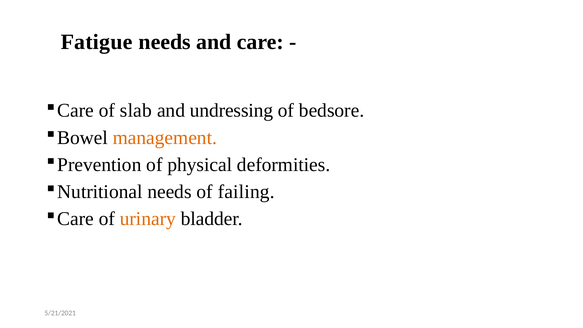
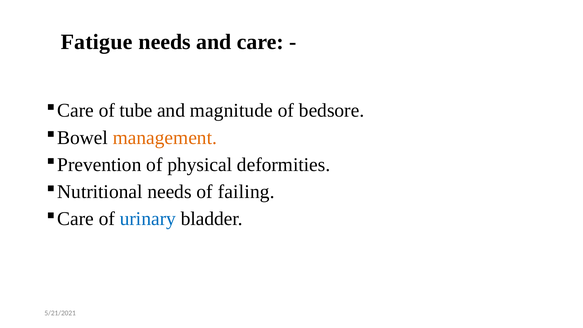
slab: slab -> tube
undressing: undressing -> magnitude
urinary colour: orange -> blue
